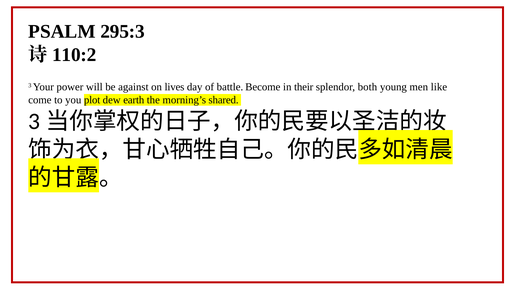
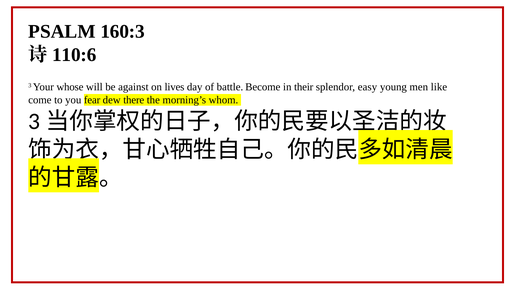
295:3: 295:3 -> 160:3
110:2: 110:2 -> 110:6
power: power -> whose
both: both -> easy
plot: plot -> fear
earth: earth -> there
shared: shared -> whom
